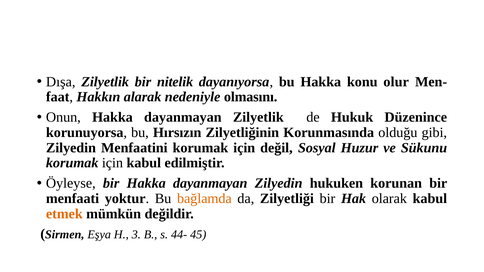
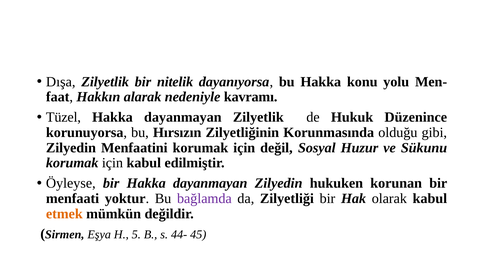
olur: olur -> yolu
olmasını: olmasını -> kavramı
Onun: Onun -> Tüzel
bağlamda colour: orange -> purple
3: 3 -> 5
